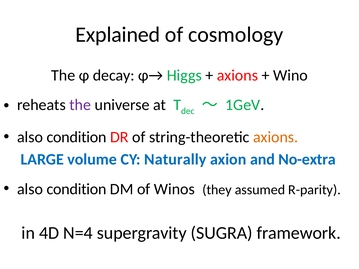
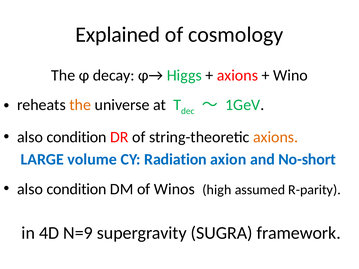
the at (80, 105) colour: purple -> orange
Naturally: Naturally -> Radiation
No-extra: No-extra -> No-short
they: they -> high
N=4: N=4 -> N=9
